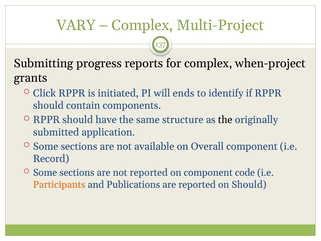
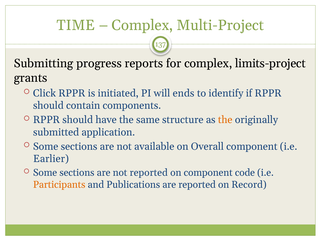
VARY: VARY -> TIME
when-project: when-project -> limits-project
the at (225, 120) colour: black -> orange
Record: Record -> Earlier
on Should: Should -> Record
